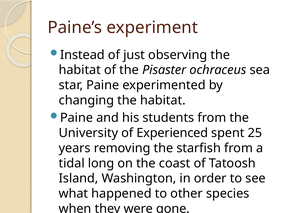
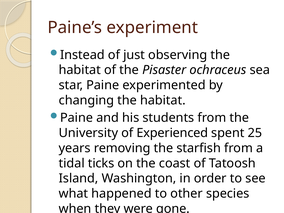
long: long -> ticks
